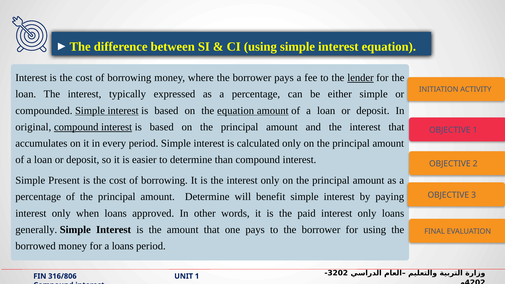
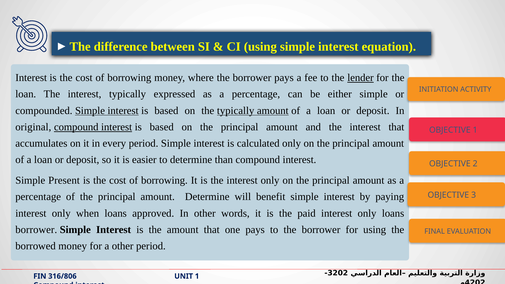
the equation: equation -> typically
generally at (36, 230): generally -> borrower
a loans: loans -> other
